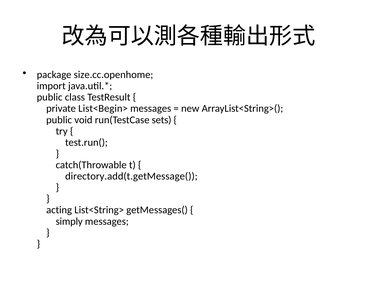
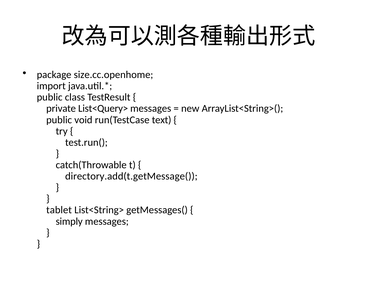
List<Begin>: List<Begin> -> List<Query>
sets: sets -> text
acting: acting -> tablet
